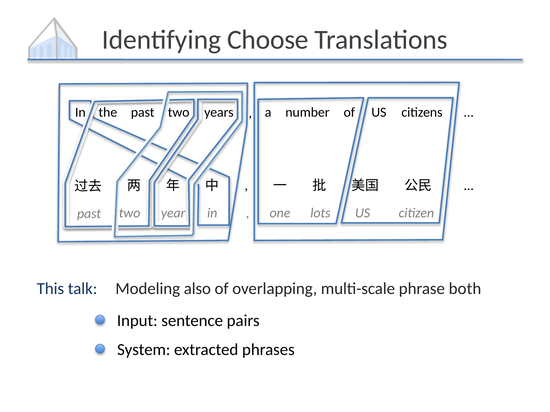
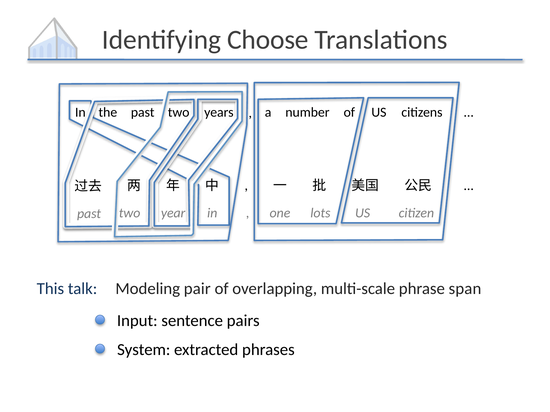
also: also -> pair
both: both -> span
